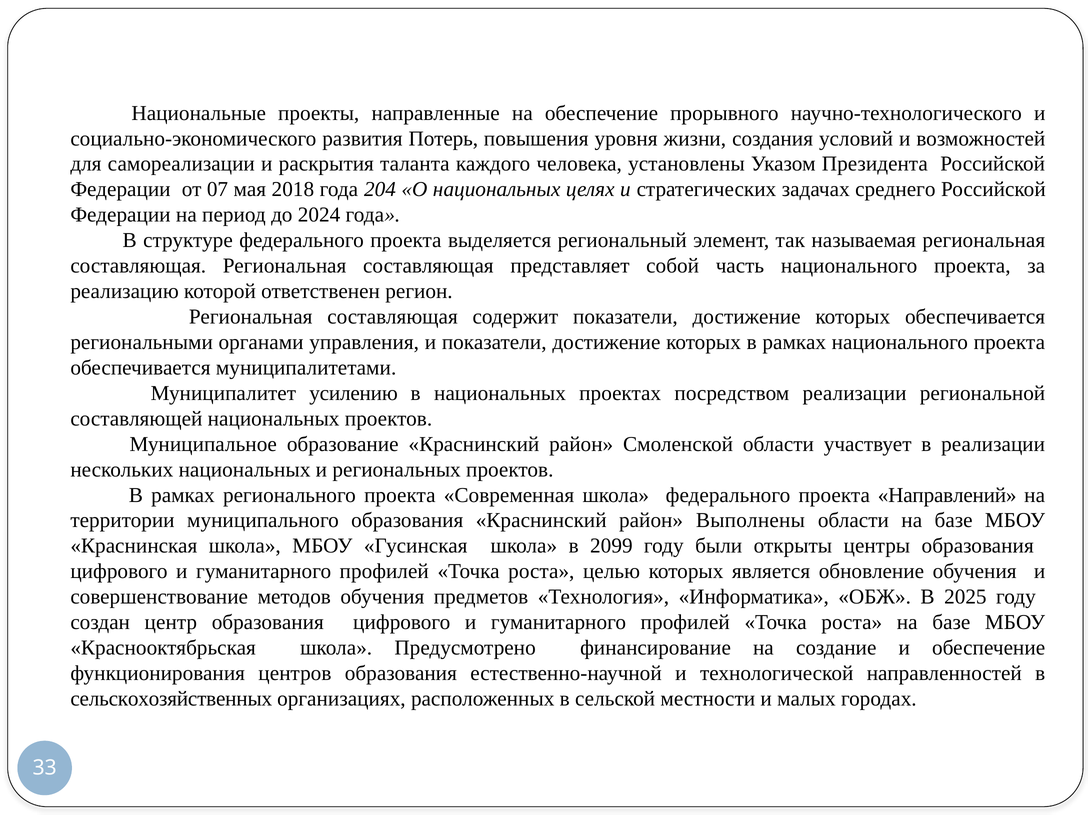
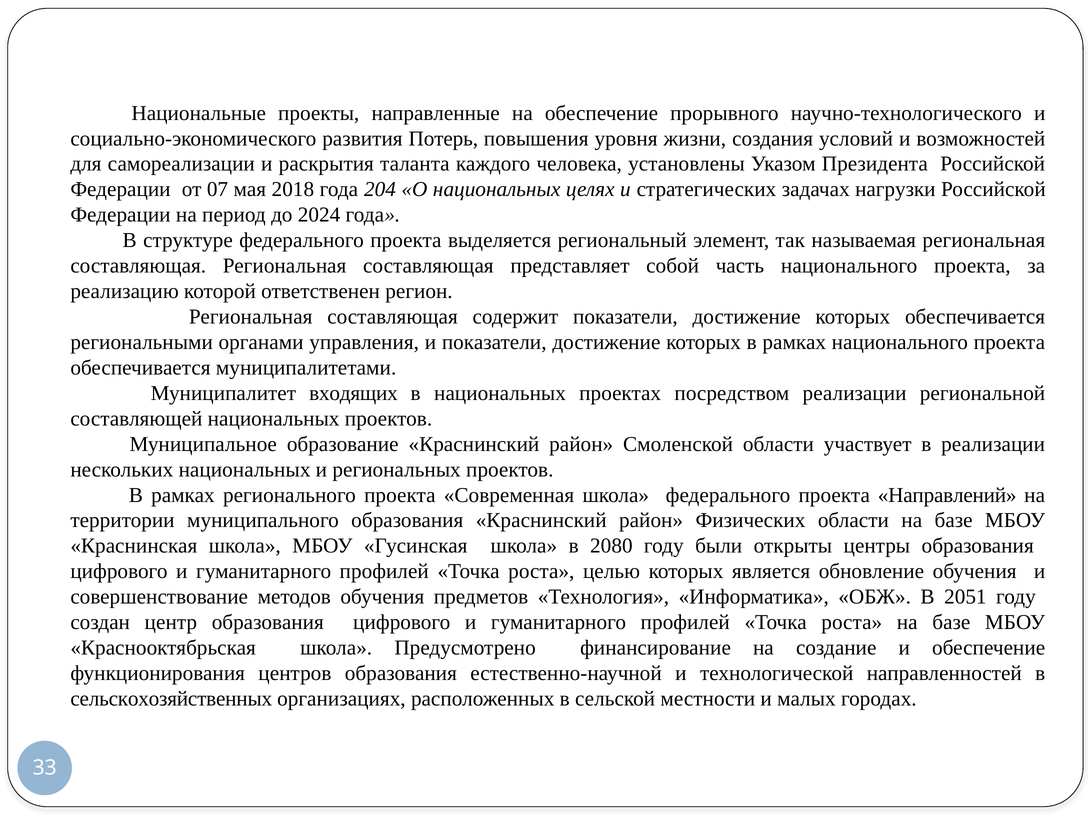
среднего: среднего -> нагрузки
усилению: усилению -> входящих
Выполнены: Выполнены -> Физических
2099: 2099 -> 2080
2025: 2025 -> 2051
